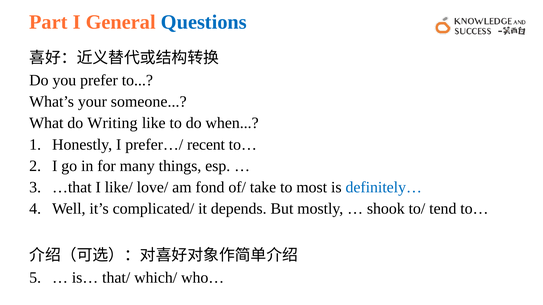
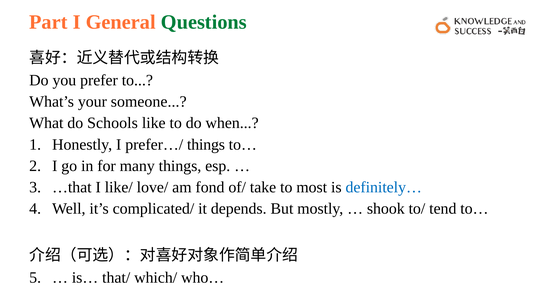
Questions colour: blue -> green
Writing: Writing -> Schools
prefer…/ recent: recent -> things
